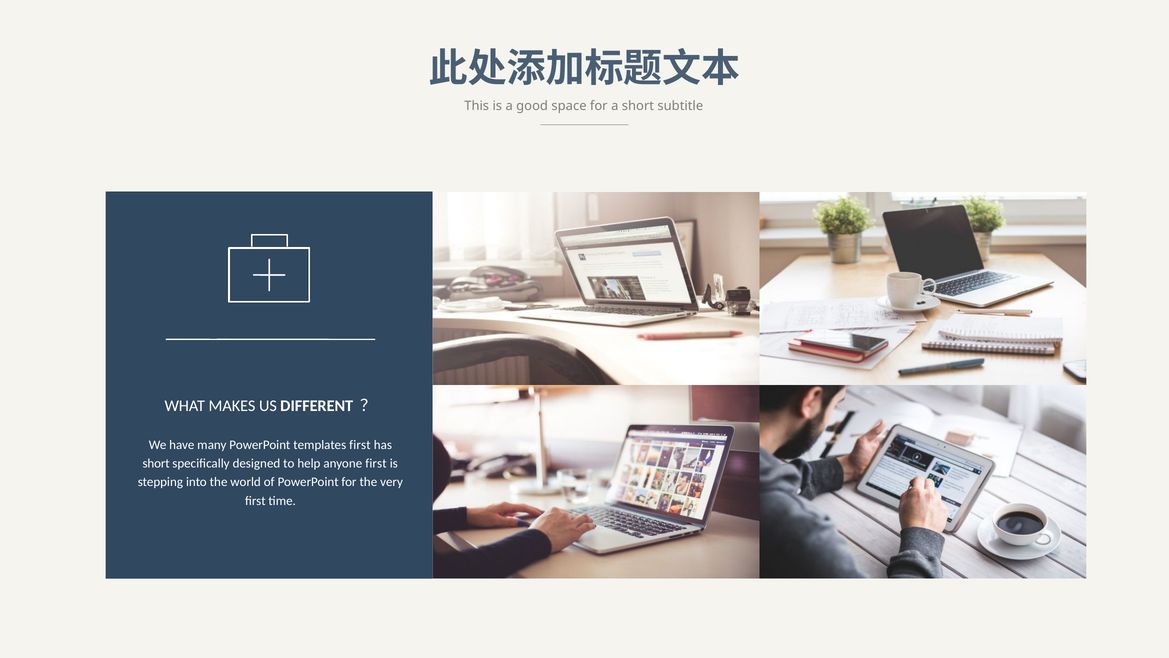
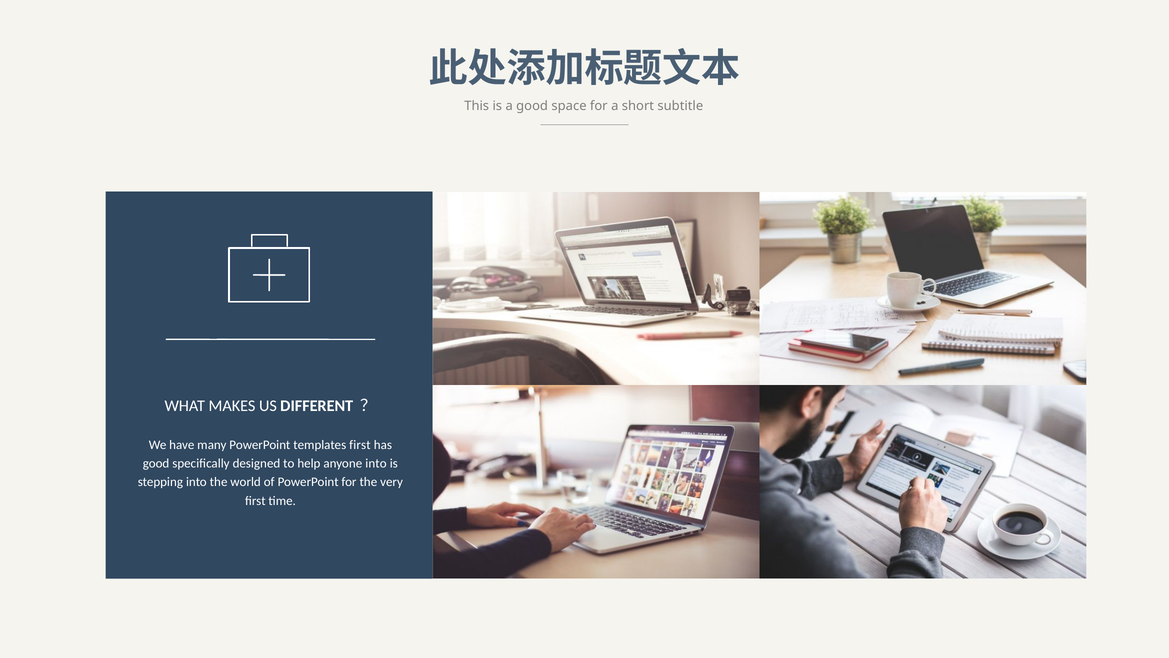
short at (156, 463): short -> good
anyone first: first -> into
